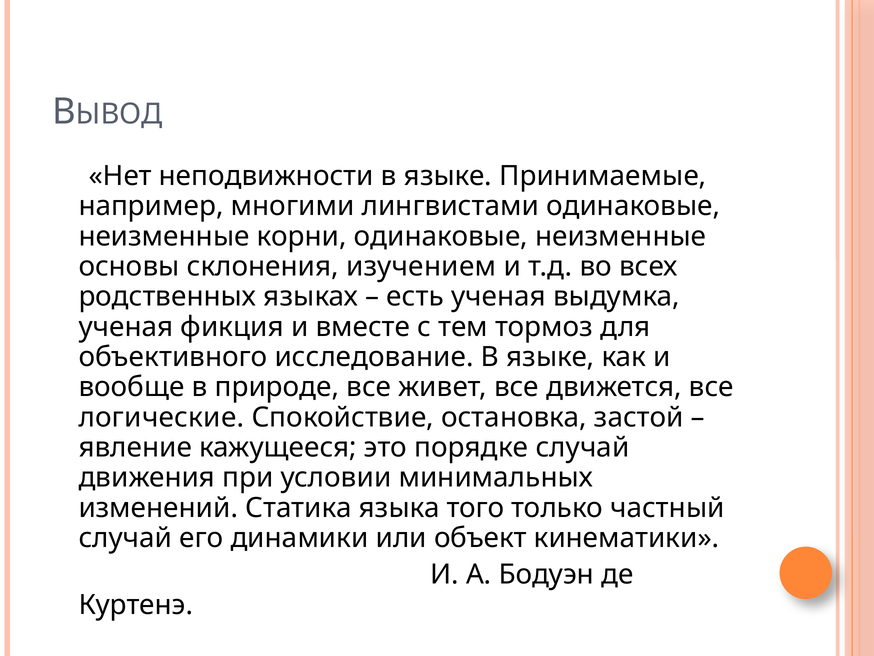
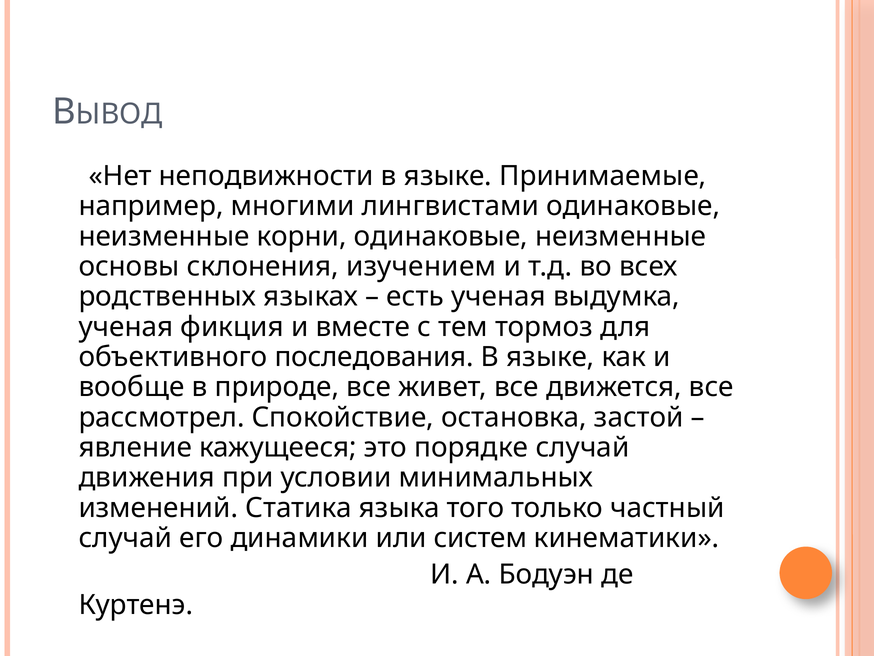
исследование: исследование -> последования
логические: логические -> рассмотрел
объект: объект -> систем
